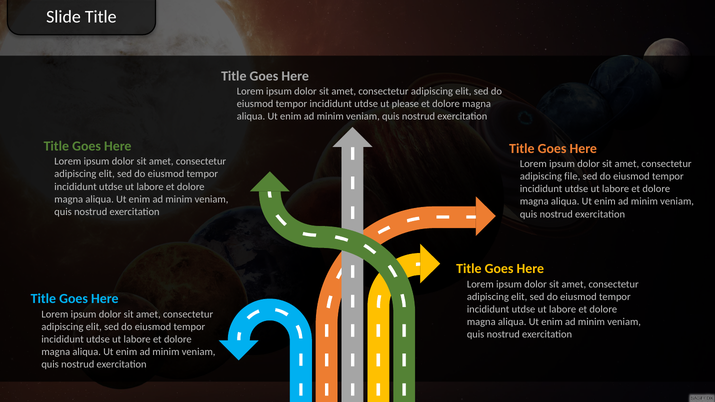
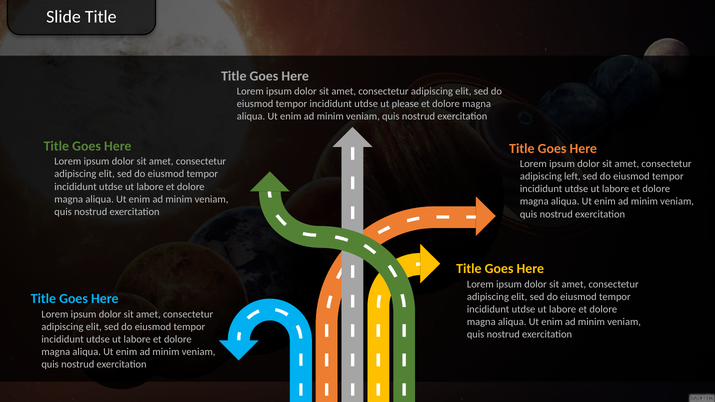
file: file -> left
